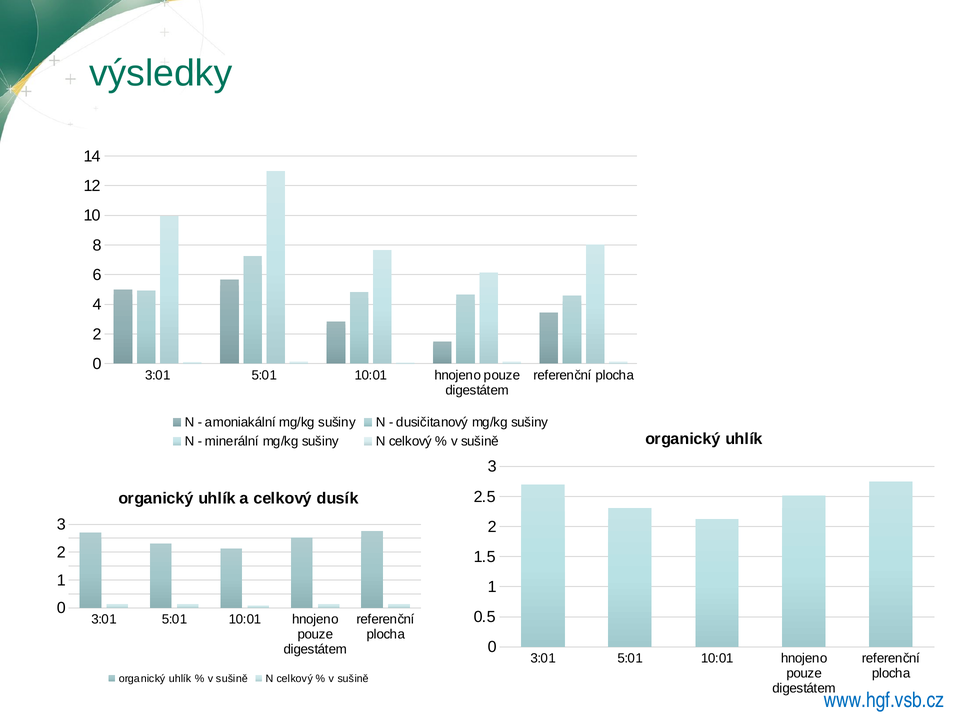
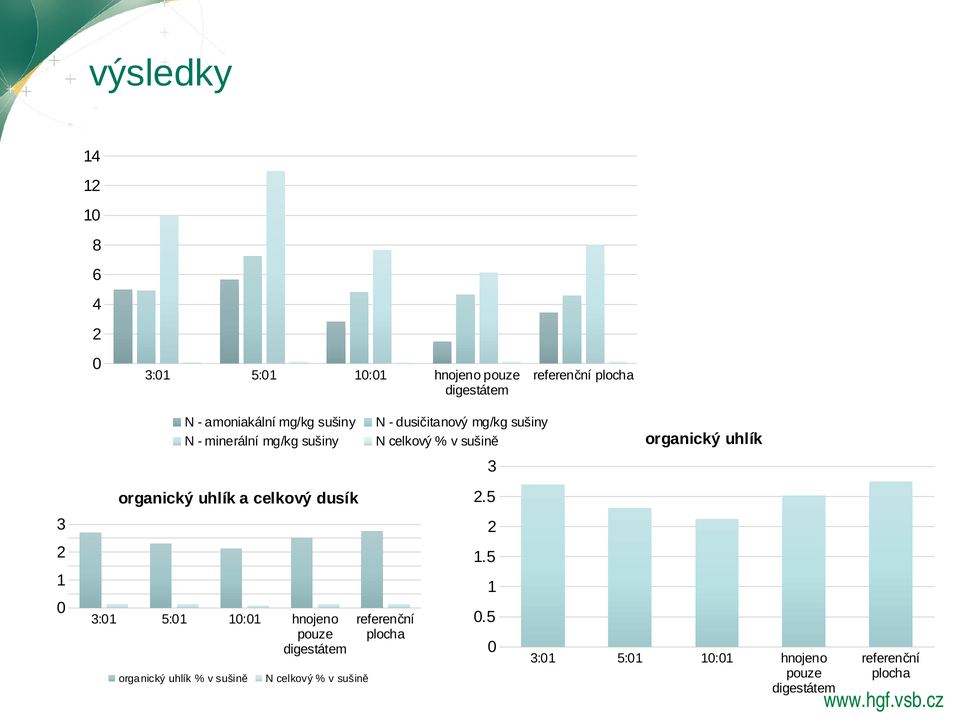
www.hgf.vsb.cz colour: blue -> green
